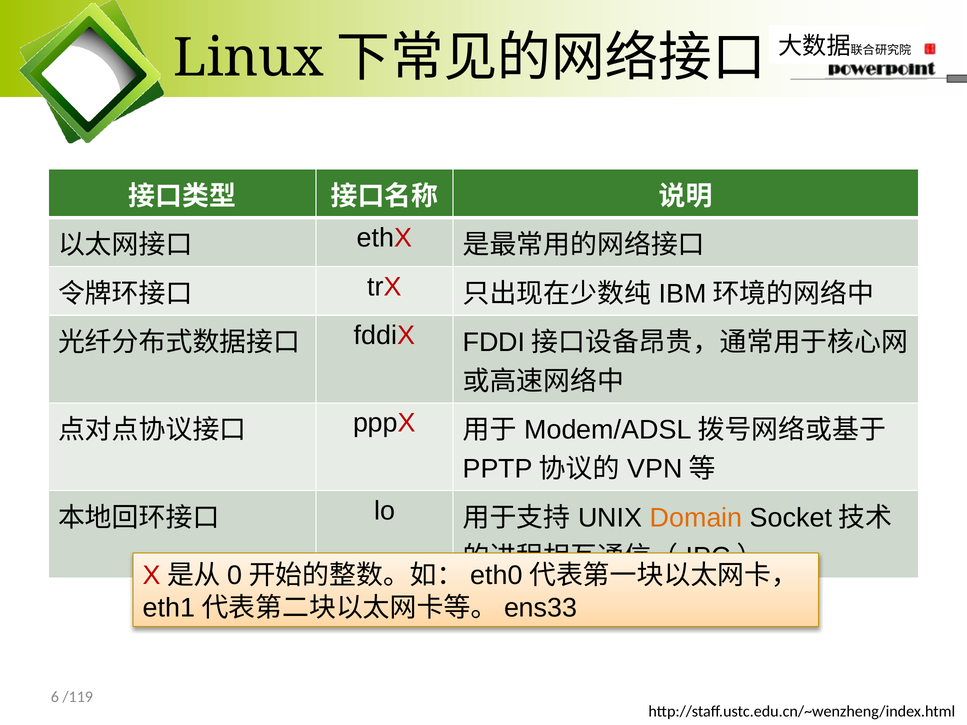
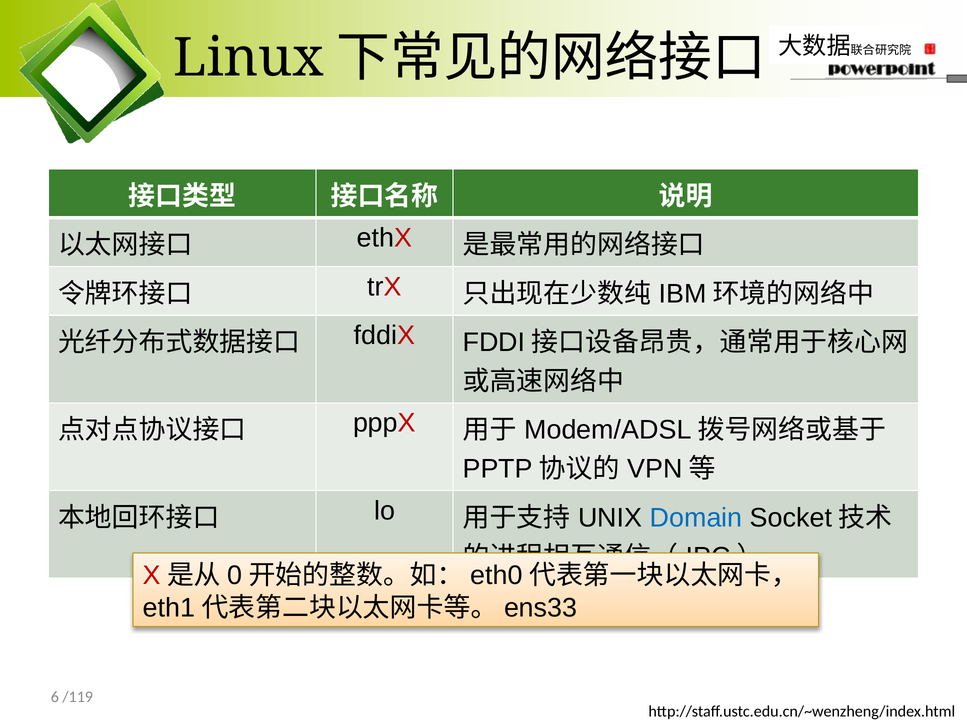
Domain colour: orange -> blue
